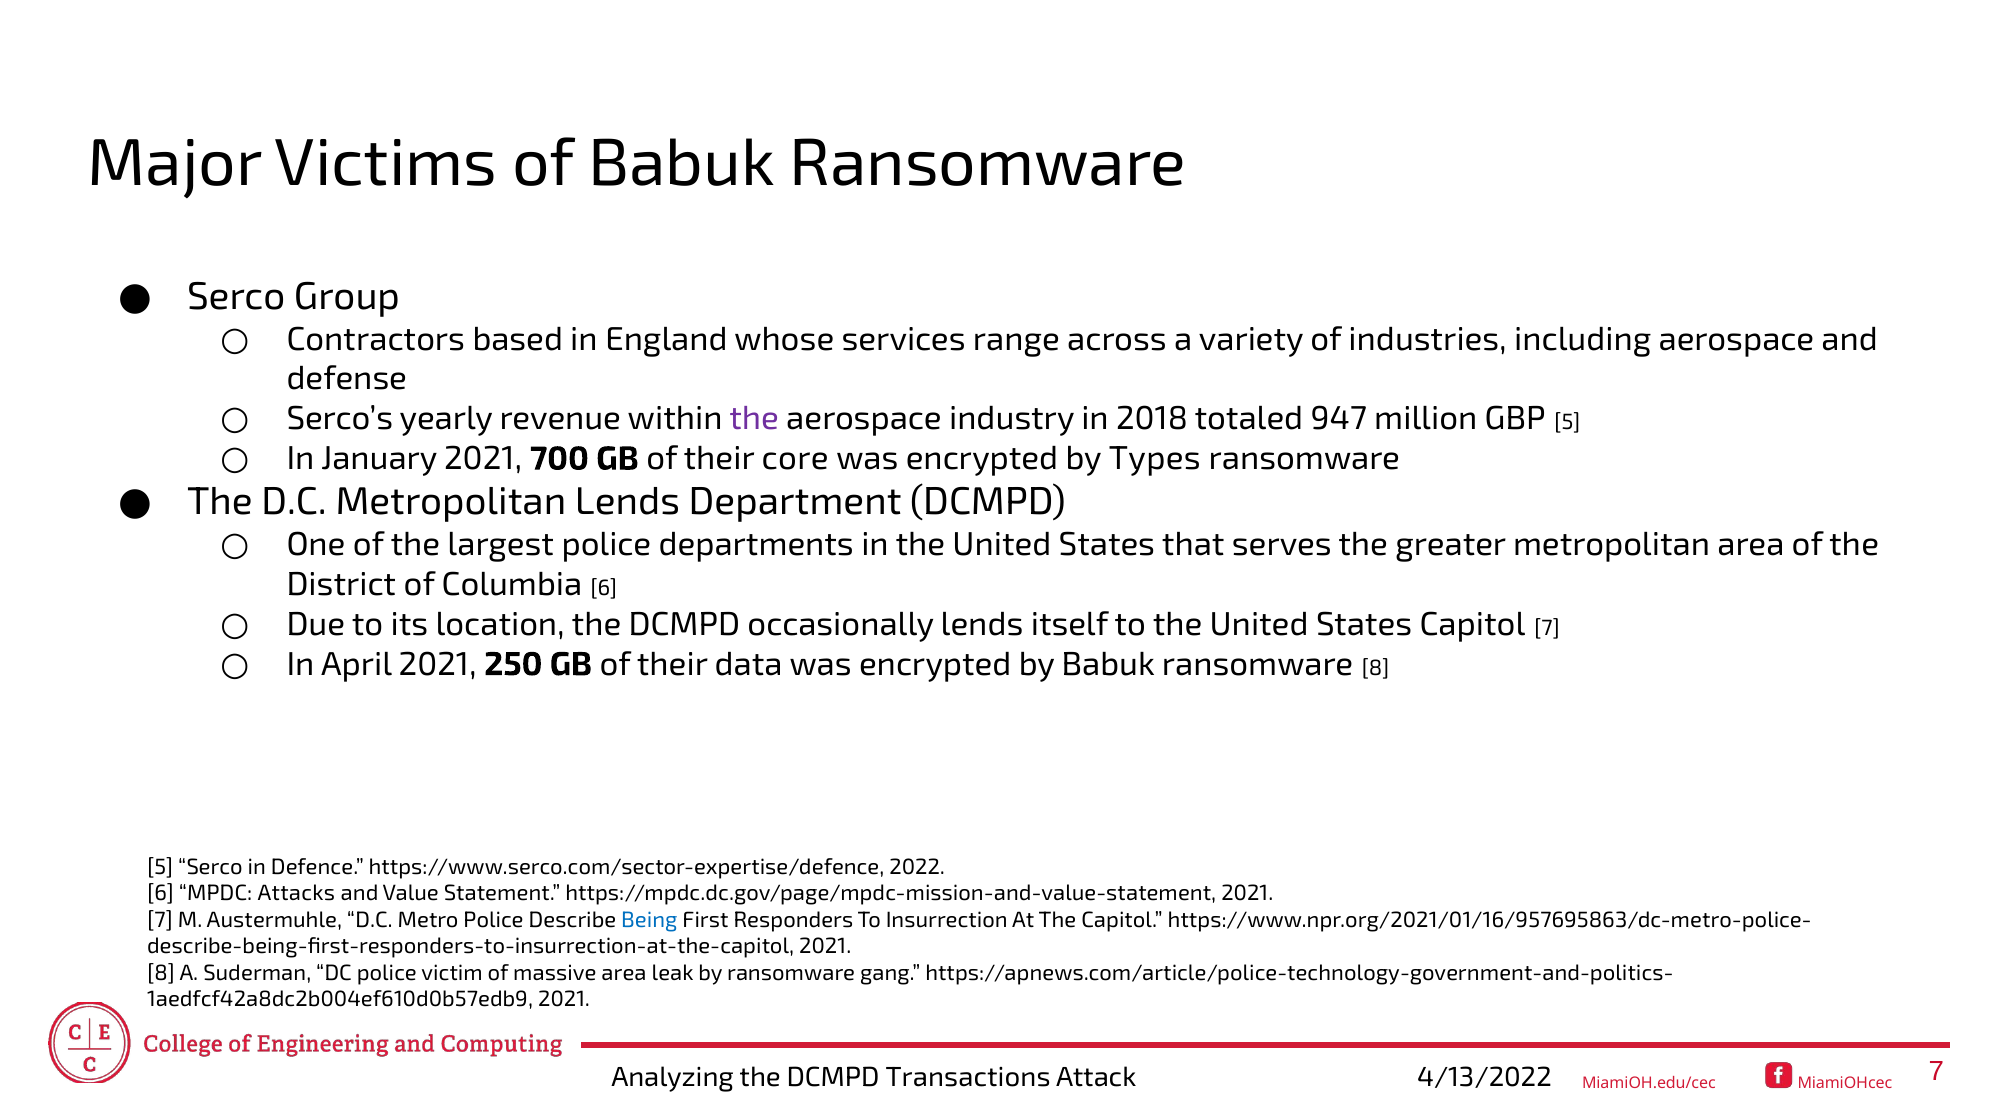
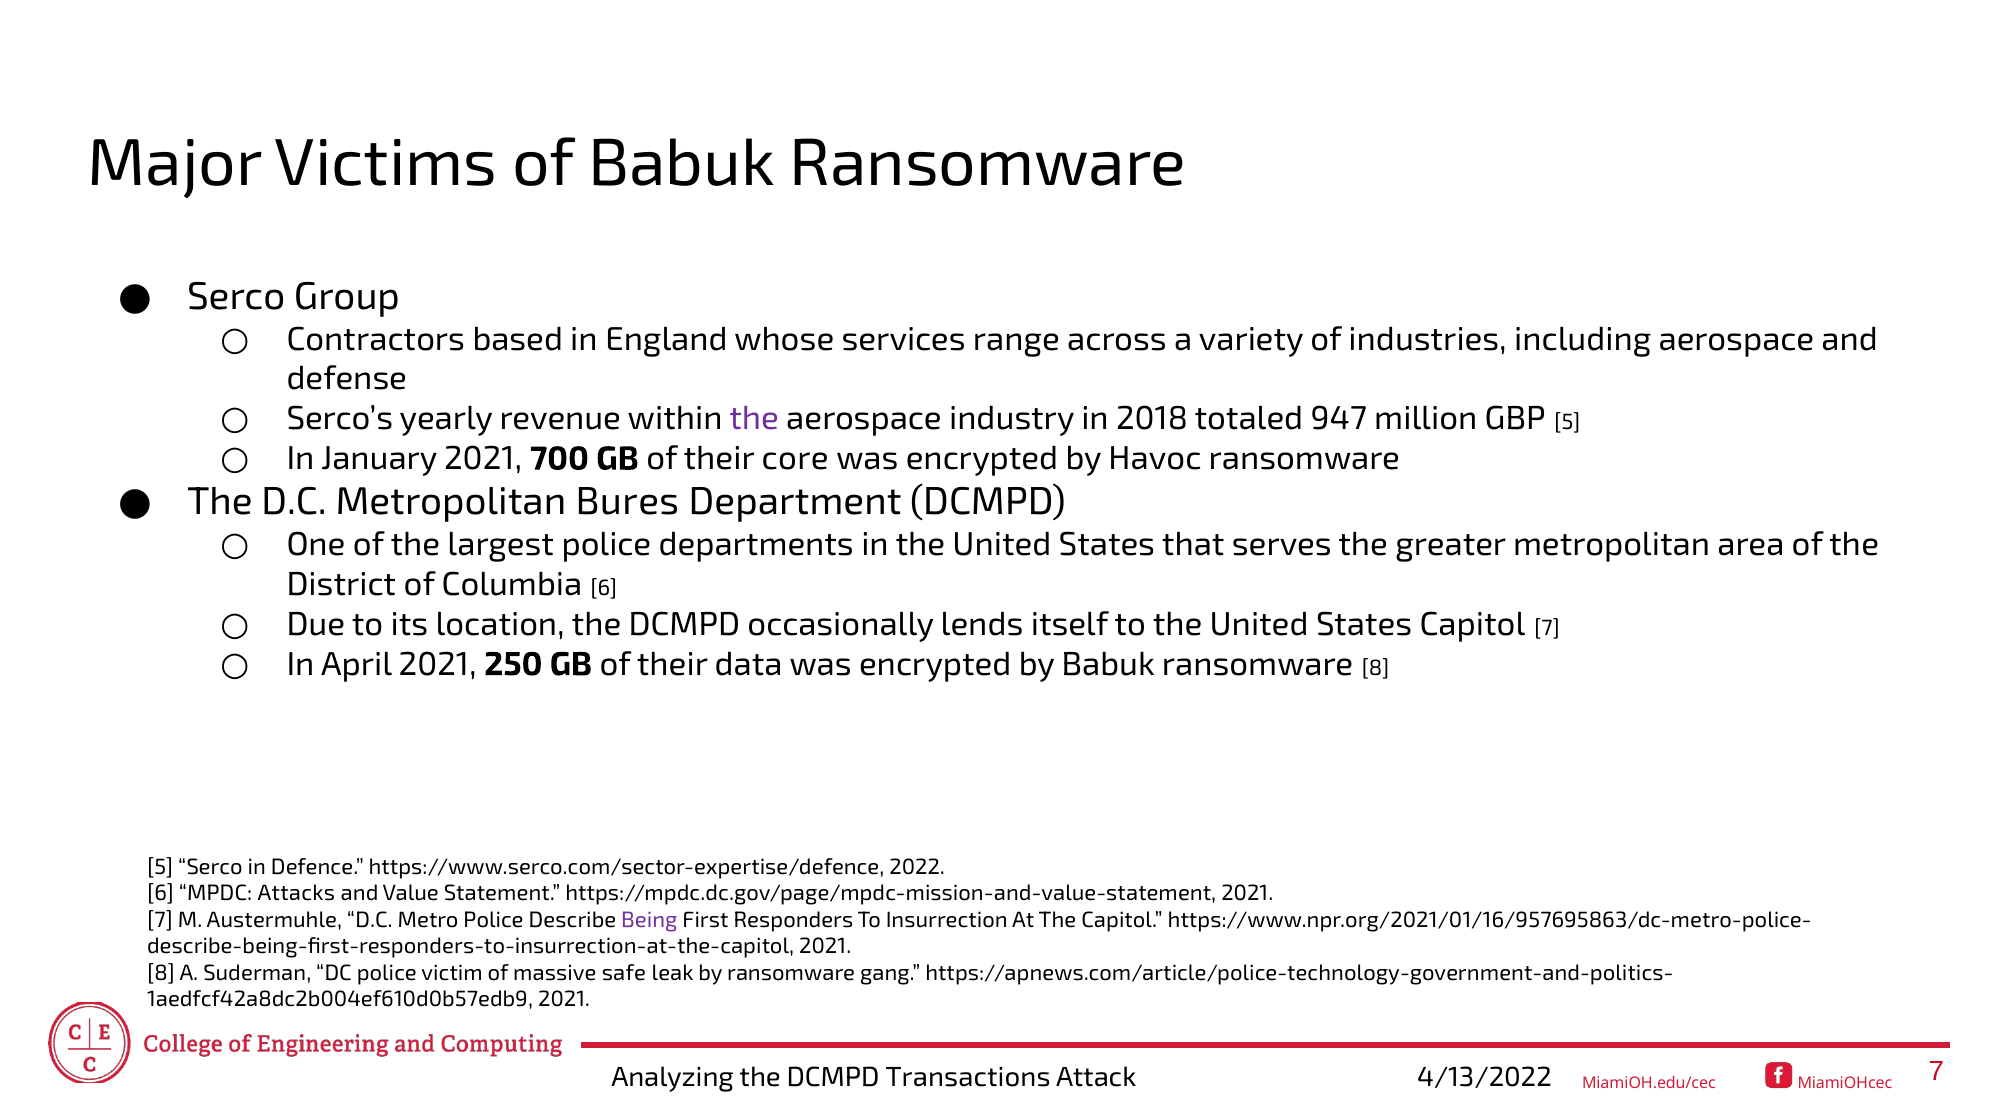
Types: Types -> Havoc
Metropolitan Lends: Lends -> Bures
Being colour: blue -> purple
massive area: area -> safe
